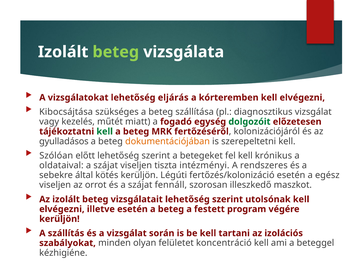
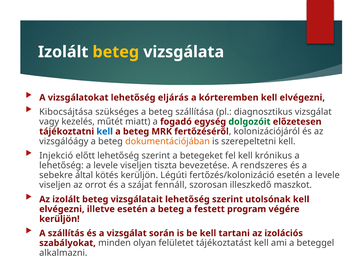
beteg at (116, 52) colour: light green -> yellow
kell at (105, 131) colour: green -> blue
gyulladásos: gyulladásos -> vizsgálóágy
Szólóan: Szólóan -> Injekció
oldataival at (61, 165): oldataival -> lehetőség
szájat at (106, 165): szájat -> levele
intézményi: intézményi -> bevezetése
esetén a egész: egész -> levele
koncentráció: koncentráció -> tájékoztatást
kézhigiéne: kézhigiéne -> alkalmazni
